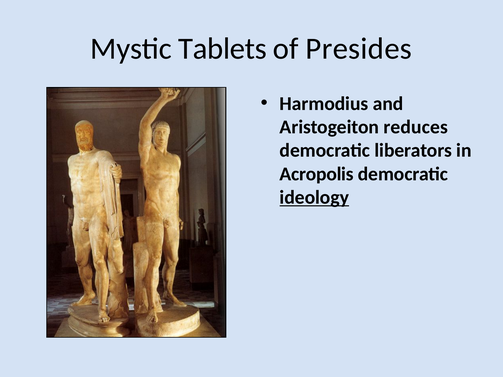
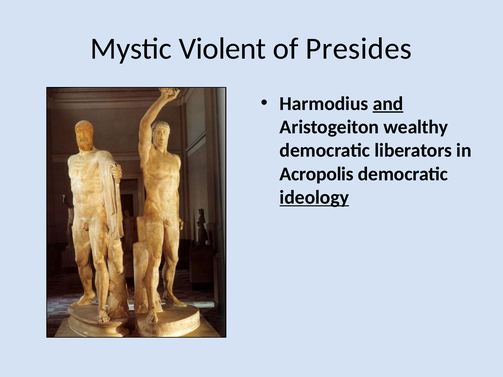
Tablets: Tablets -> Violent
and underline: none -> present
reduces: reduces -> wealthy
